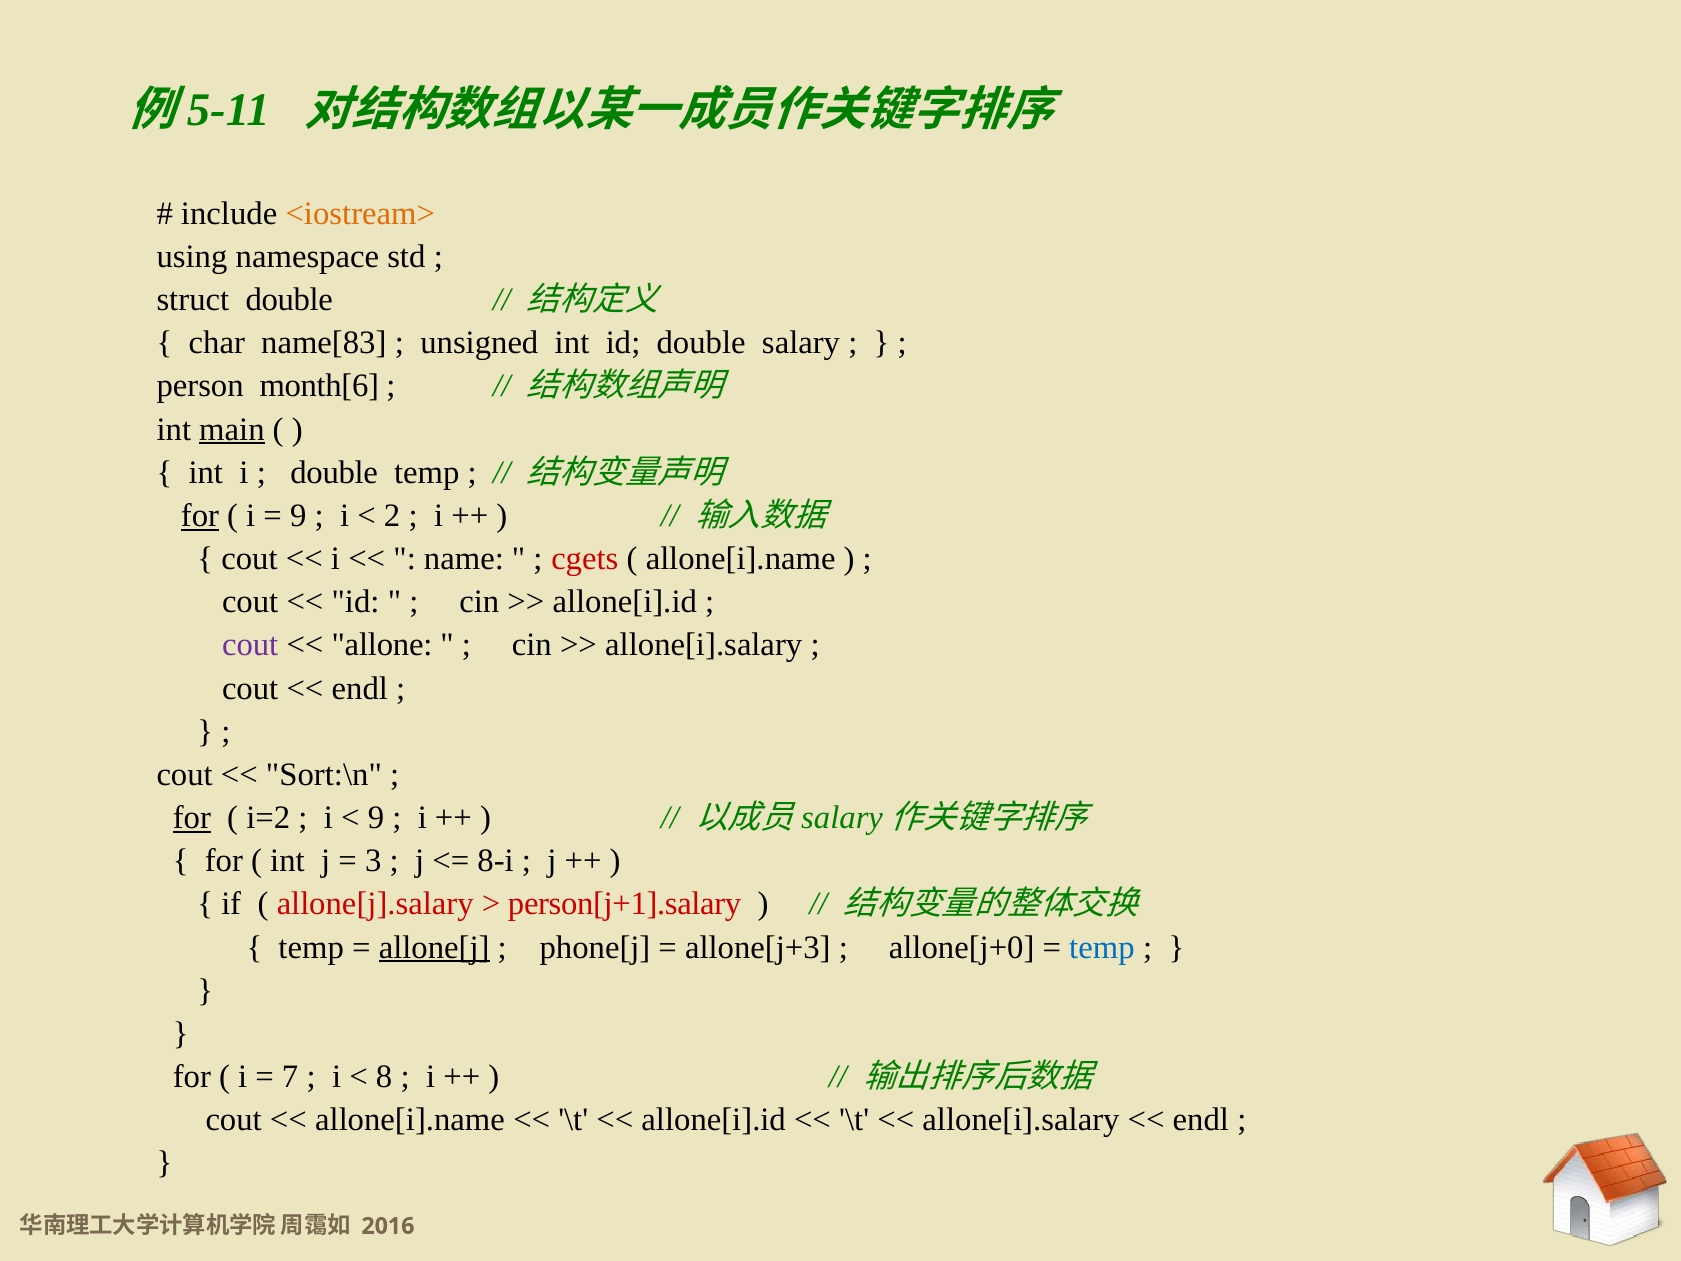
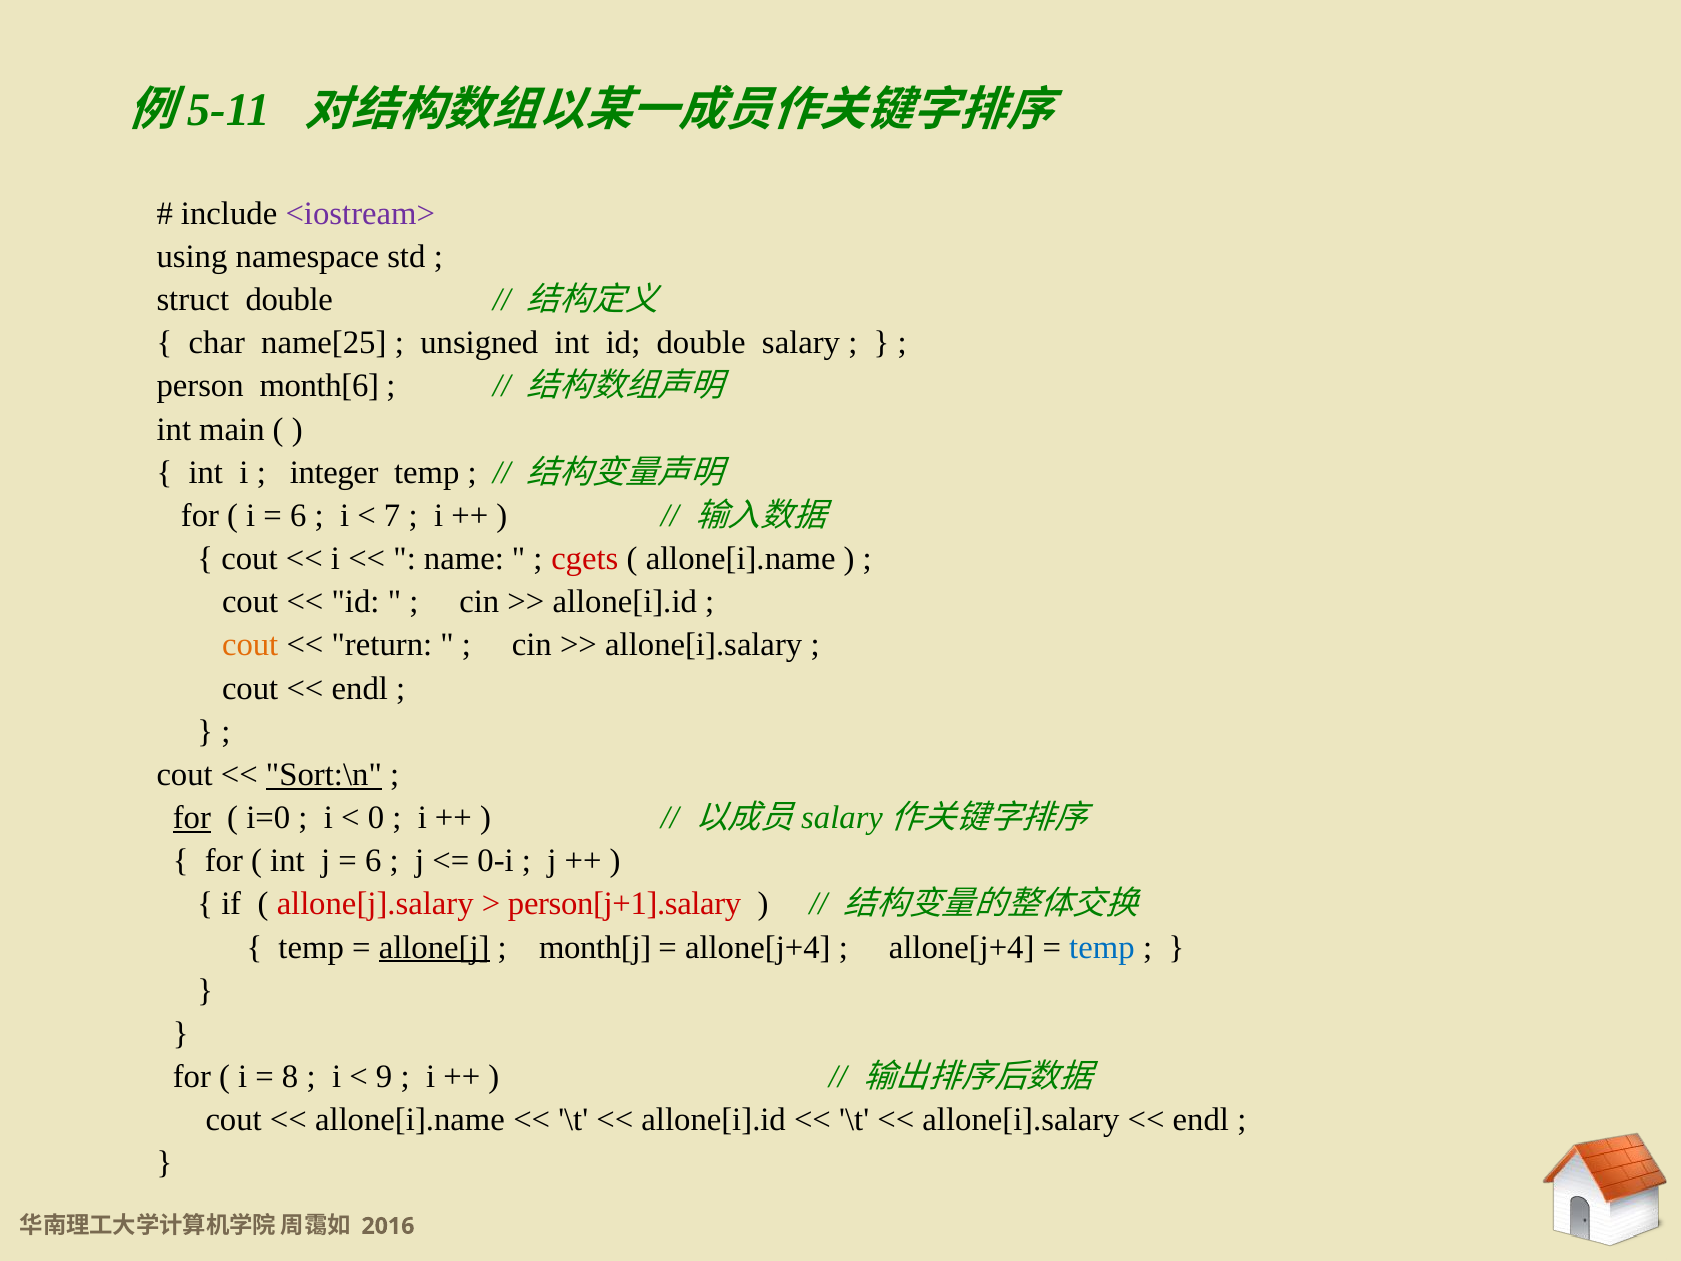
<iostream> colour: orange -> purple
name[83: name[83 -> name[25
main underline: present -> none
double at (334, 472): double -> integer
for at (200, 516) underline: present -> none
9 at (298, 516): 9 -> 6
2: 2 -> 7
cout at (250, 645) colour: purple -> orange
allone: allone -> return
Sort:\n underline: none -> present
i=2: i=2 -> i=0
9 at (376, 818): 9 -> 0
3 at (373, 861): 3 -> 6
8-i: 8-i -> 0-i
phone[j: phone[j -> month[j
allone[j+3 at (758, 947): allone[j+3 -> allone[j+4
allone[j+0 at (962, 947): allone[j+0 -> allone[j+4
7: 7 -> 8
8: 8 -> 9
